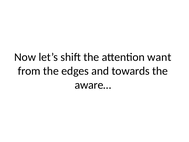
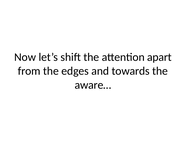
want: want -> apart
